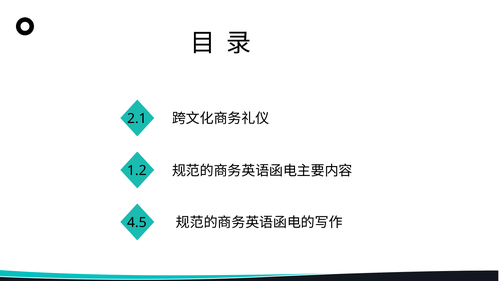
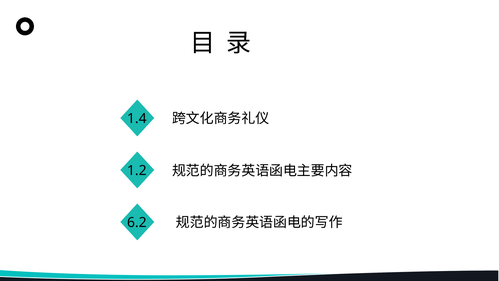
2.1: 2.1 -> 1.4
4.5: 4.5 -> 6.2
